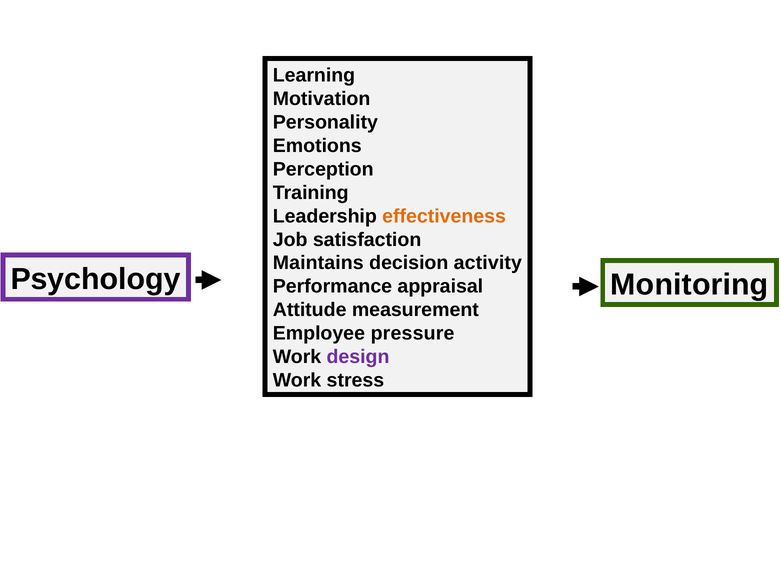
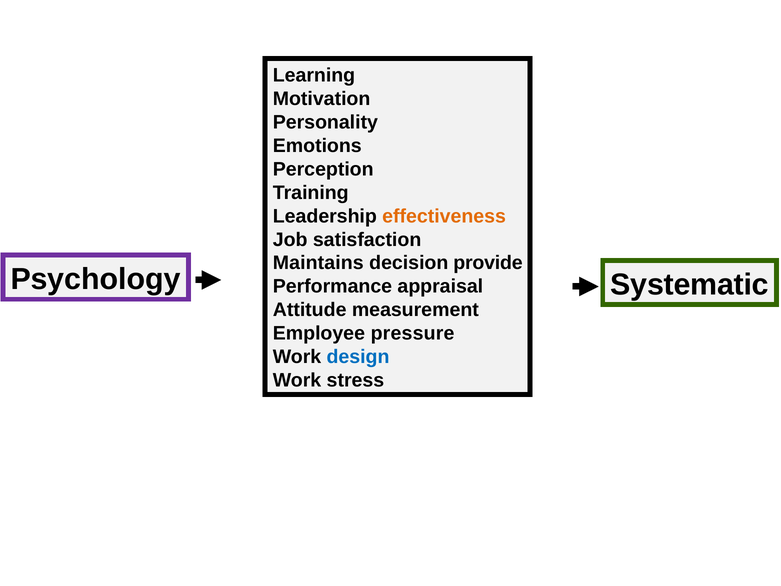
activity: activity -> provide
Monitoring: Monitoring -> Systematic
design colour: purple -> blue
